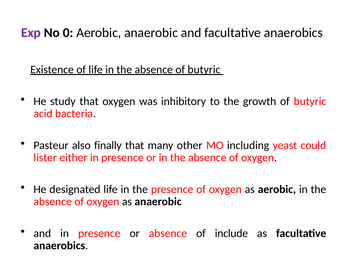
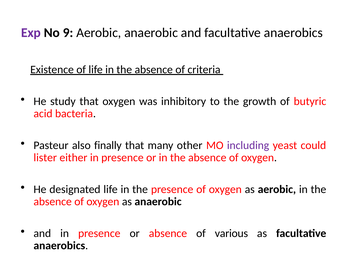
0: 0 -> 9
absence of butyric: butyric -> criteria
including colour: black -> purple
include: include -> various
